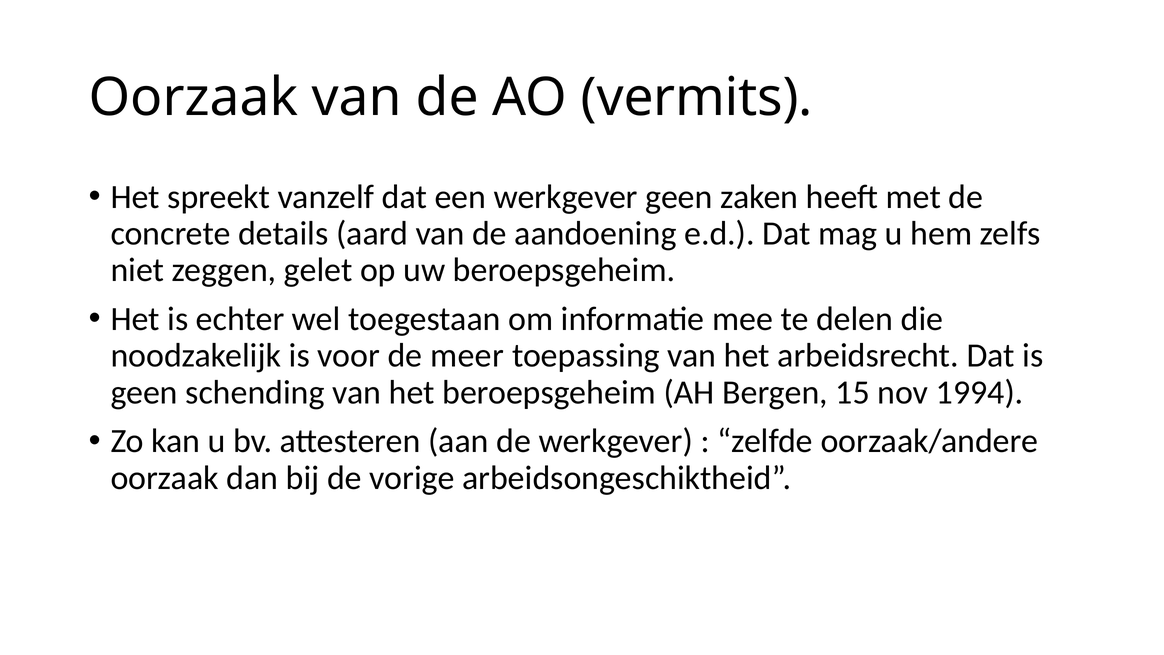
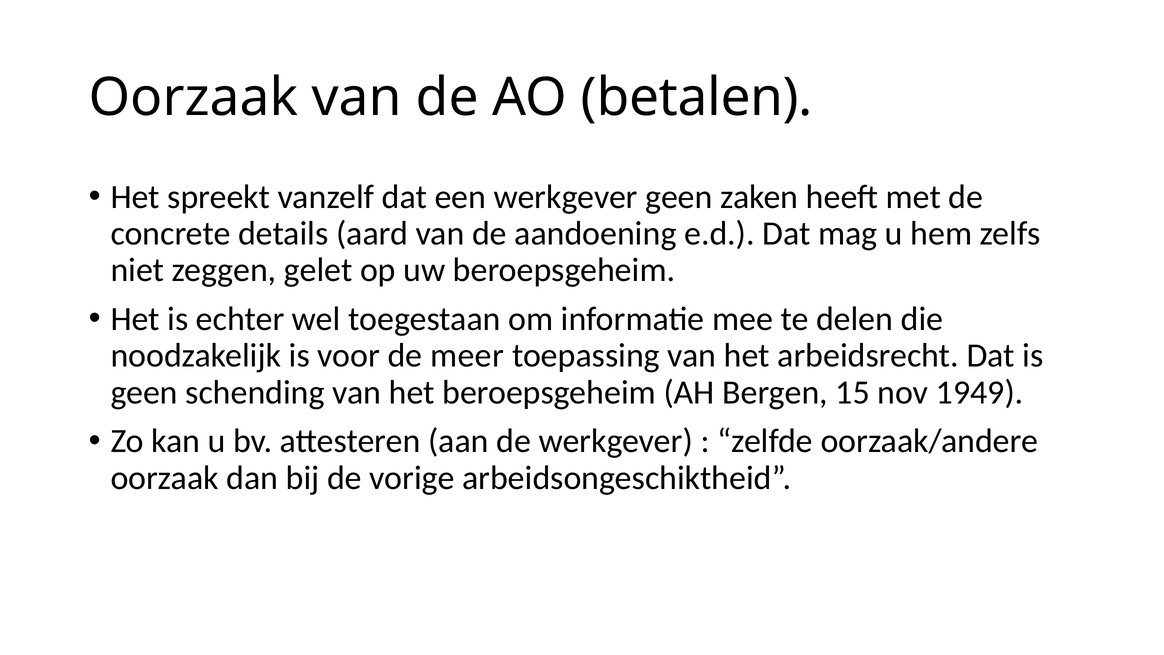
vermits: vermits -> betalen
1994: 1994 -> 1949
